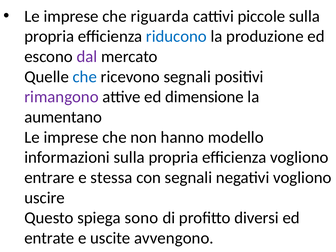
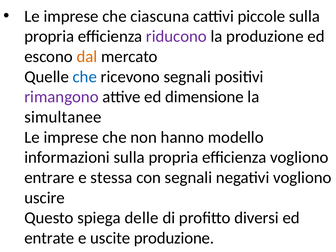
riguarda: riguarda -> ciascuna
riducono colour: blue -> purple
dal colour: purple -> orange
aumentano: aumentano -> simultanee
sono: sono -> delle
uscite avvengono: avvengono -> produzione
